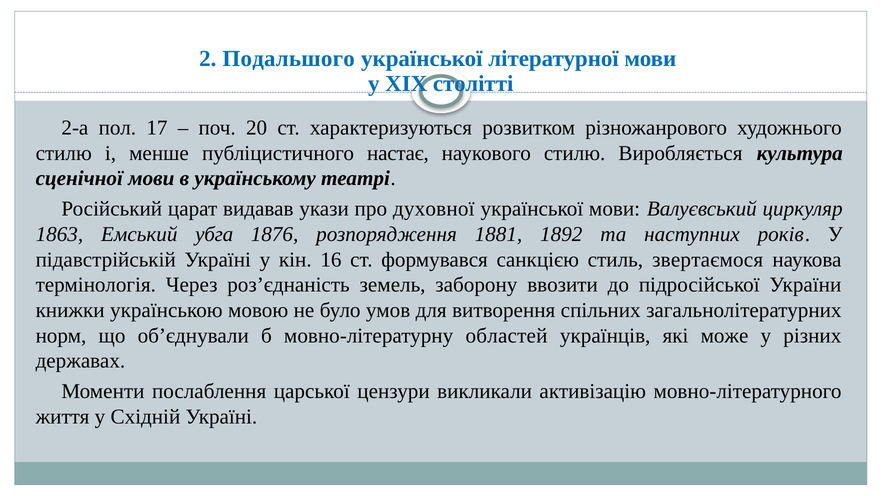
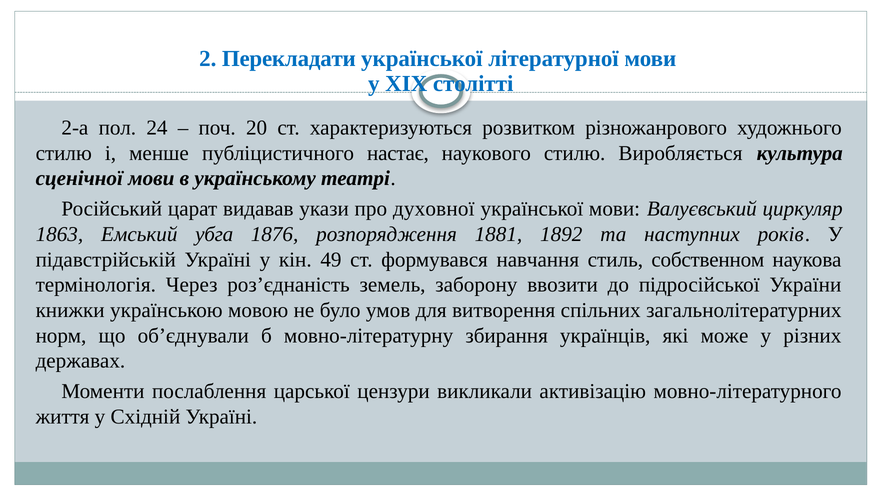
Подальшого: Подальшого -> Перекладати
17: 17 -> 24
16: 16 -> 49
санкцією: санкцією -> навчання
звертаємося: звертаємося -> собственном
областей: областей -> збирання
